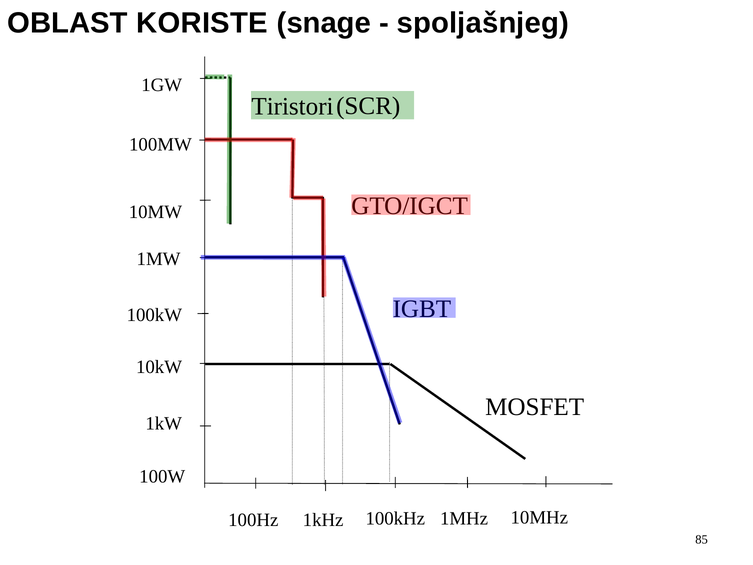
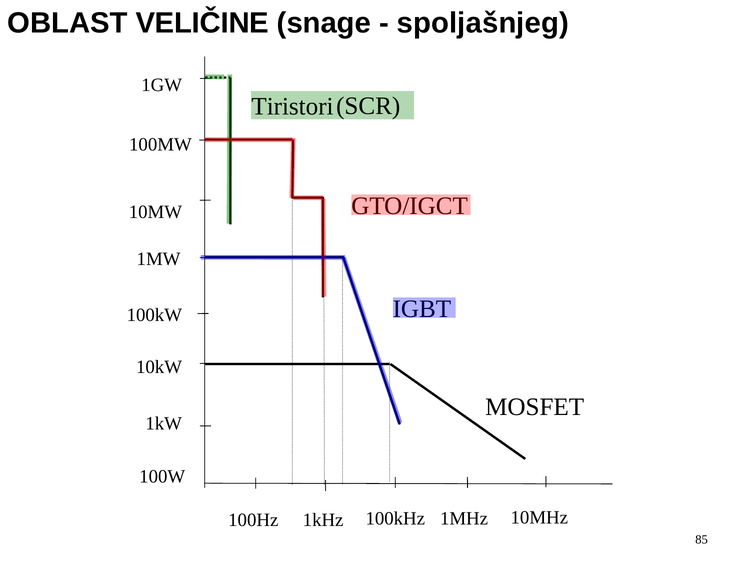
KORISTE: KORISTE -> VELIČINE
